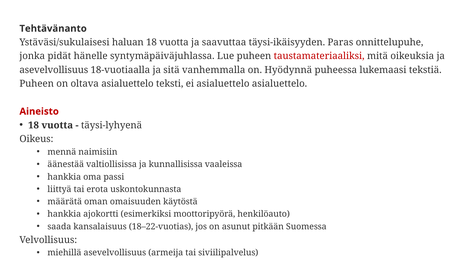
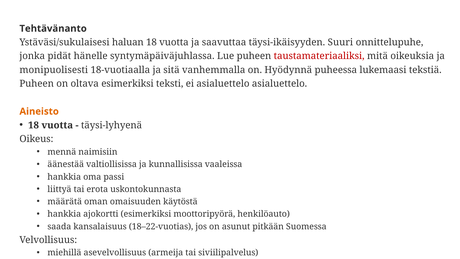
Paras: Paras -> Suuri
asevelvollisuus at (54, 70): asevelvollisuus -> monipuolisesti
oltava asialuettelo: asialuettelo -> esimerkiksi
Aineisto colour: red -> orange
